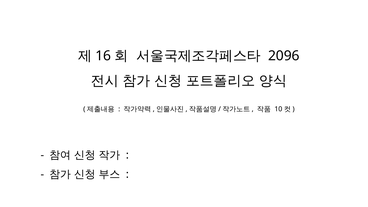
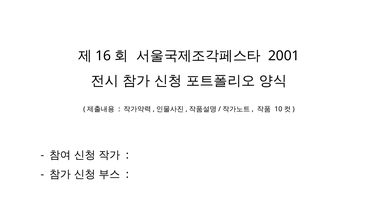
2096: 2096 -> 2001
